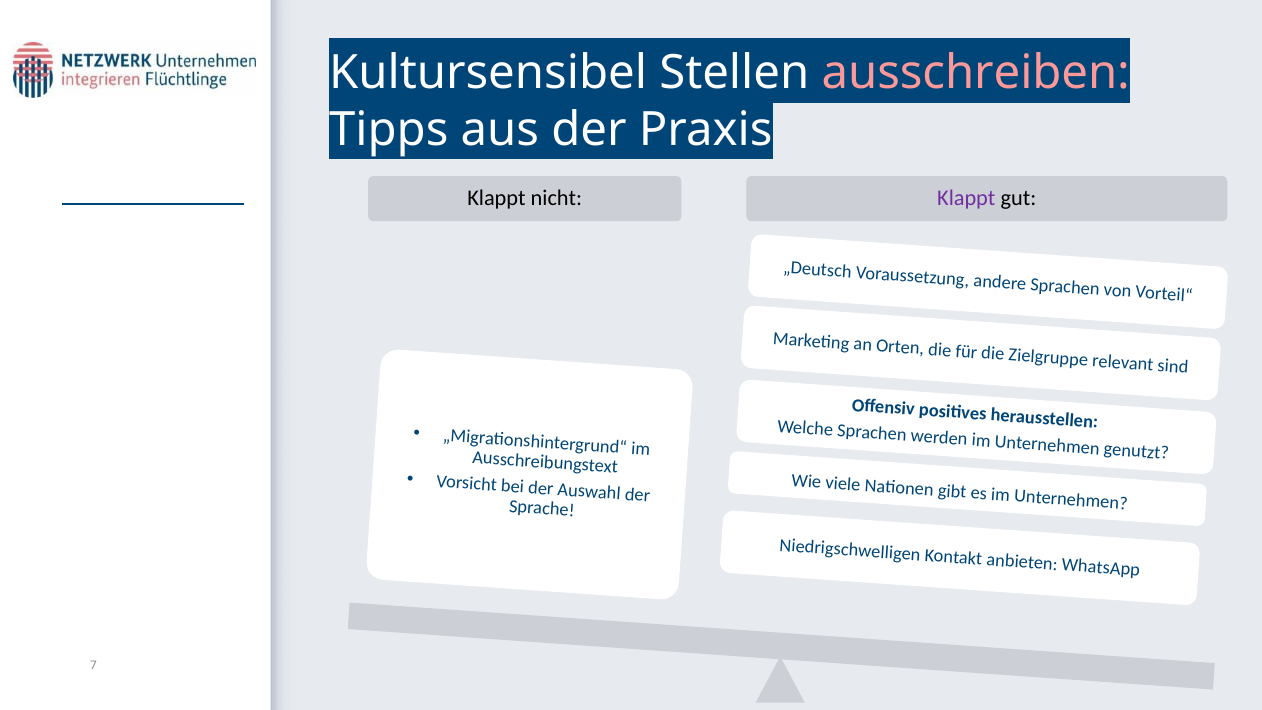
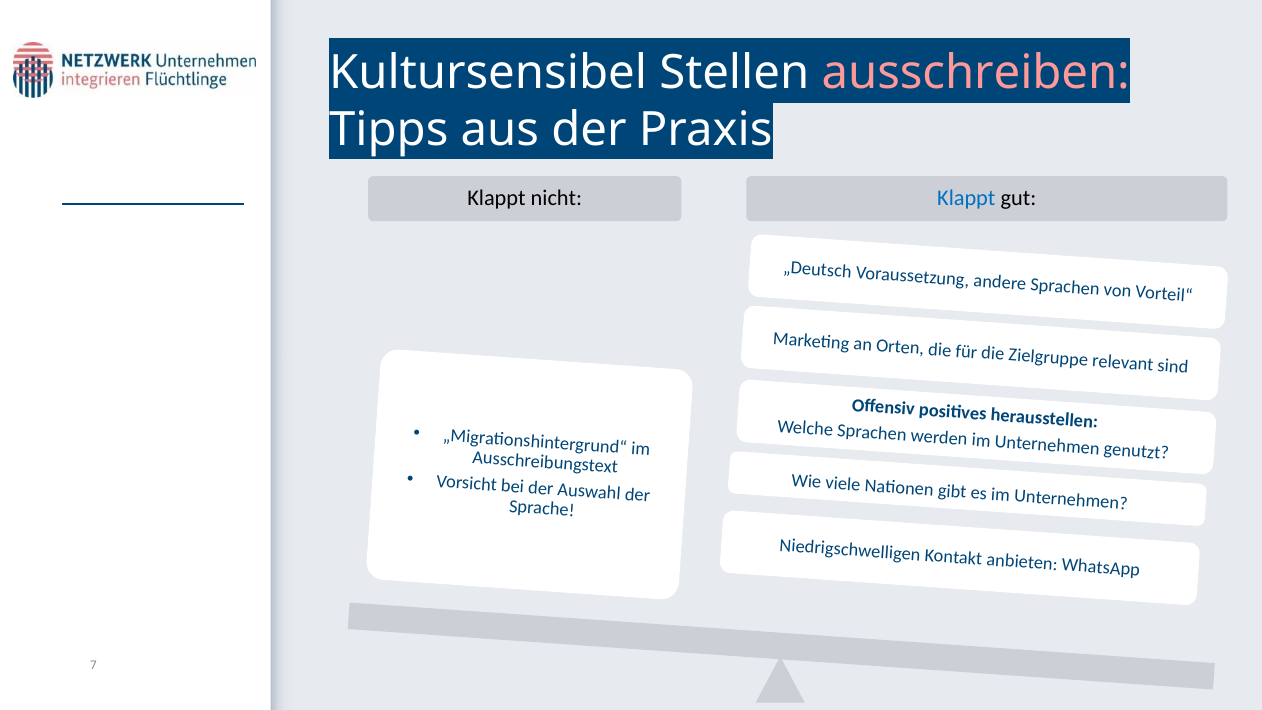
Klappt at (966, 198) colour: purple -> blue
